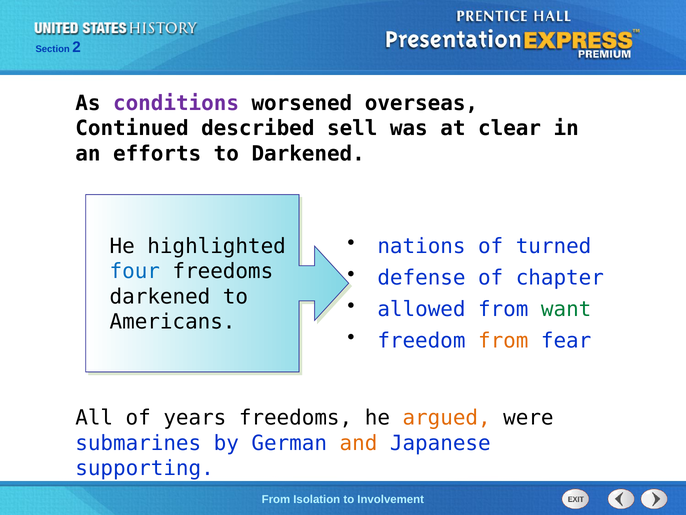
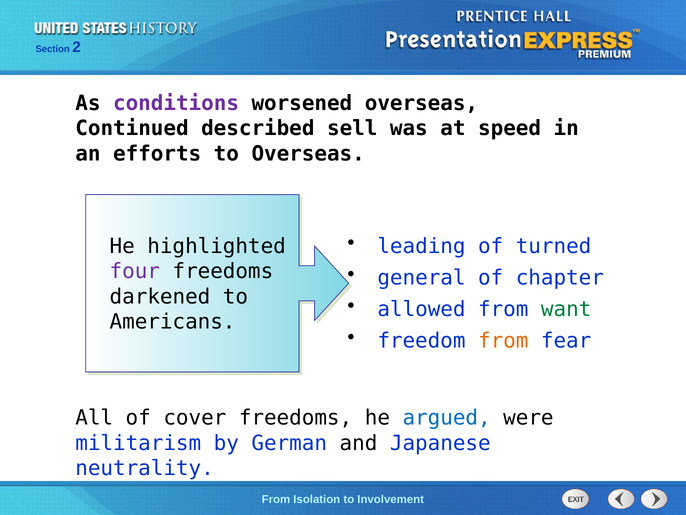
clear: clear -> speed
to Darkened: Darkened -> Overseas
nations: nations -> leading
four colour: blue -> purple
defense: defense -> general
years: years -> cover
argued colour: orange -> blue
submarines: submarines -> militarism
and colour: orange -> black
supporting: supporting -> neutrality
